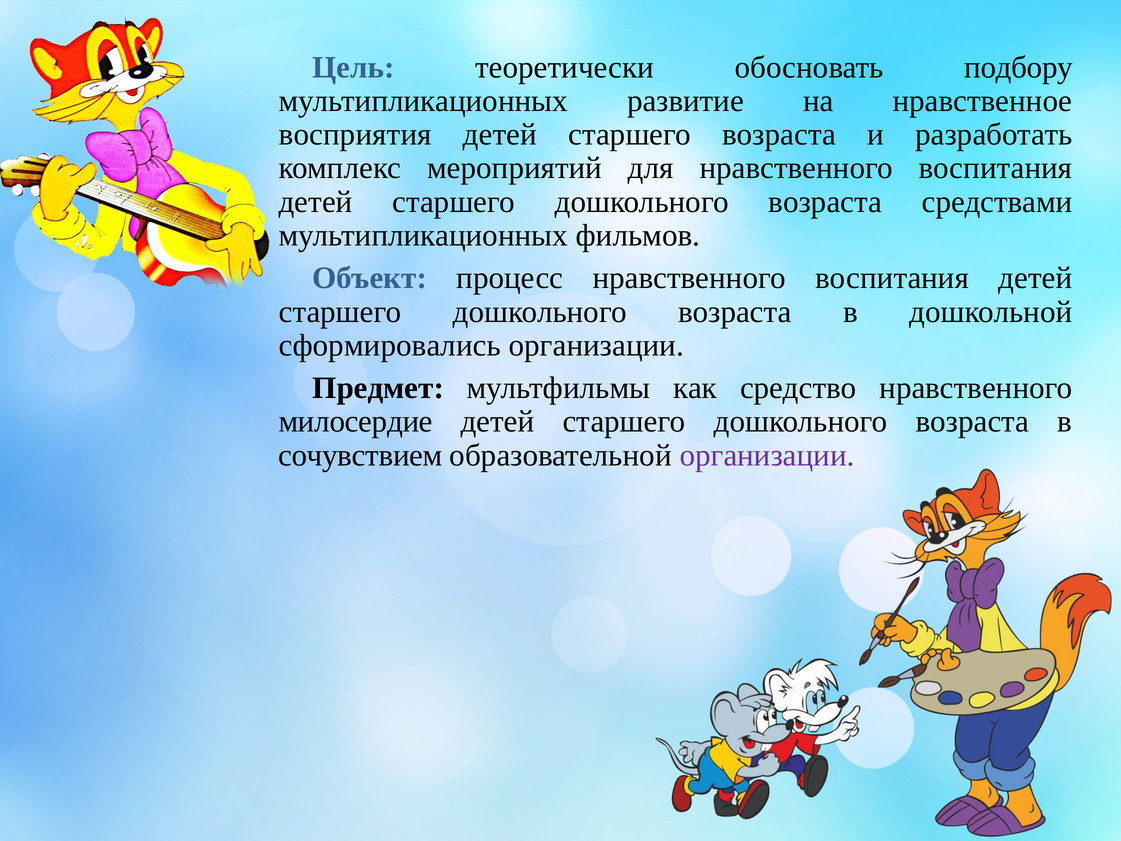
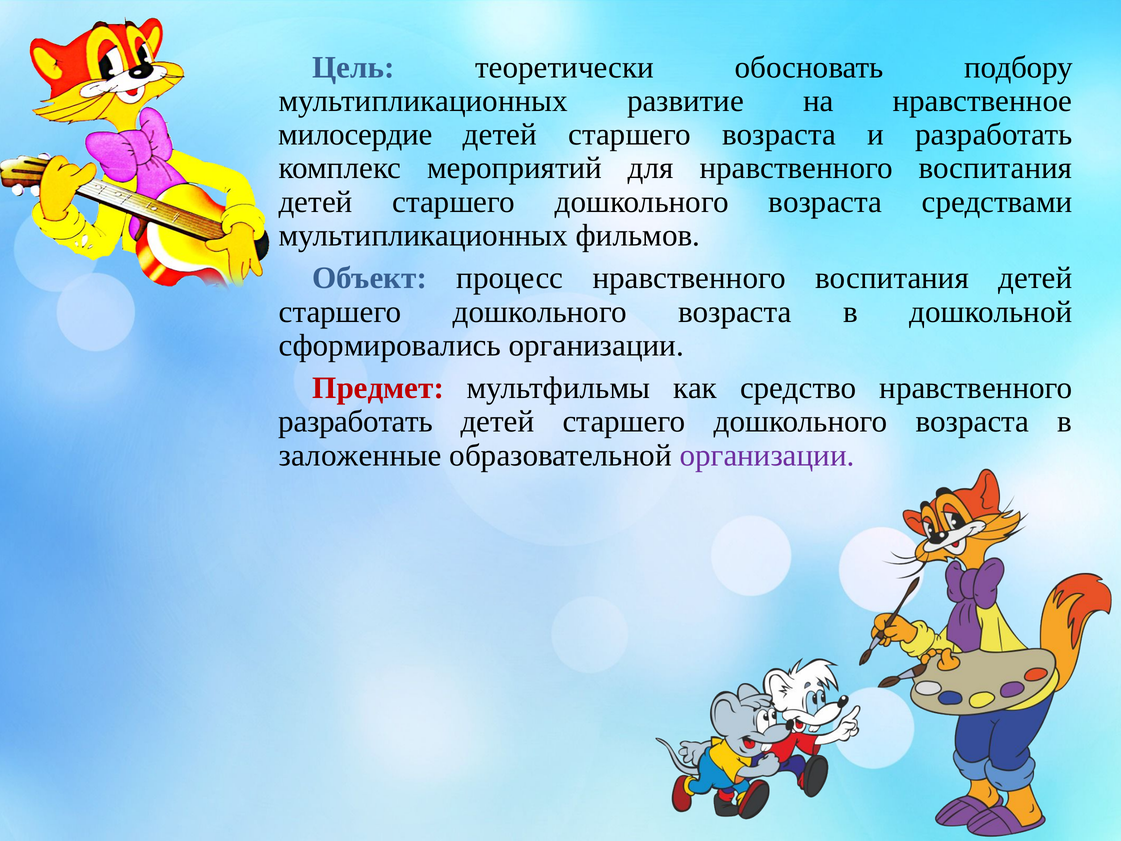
восприятия: восприятия -> милосердие
Предмет colour: black -> red
милосердие at (356, 421): милосердие -> разработать
сочувствием: сочувствием -> заложенные
